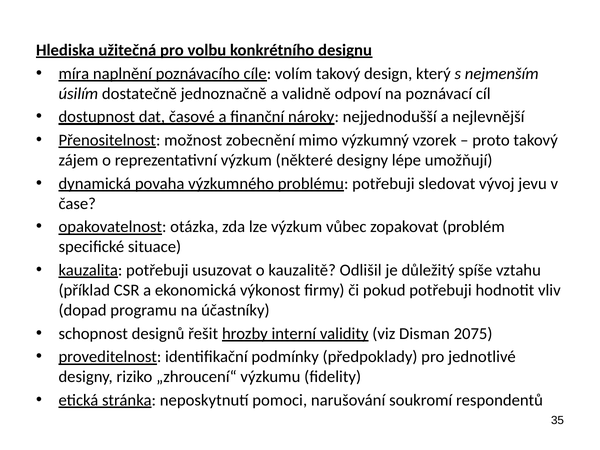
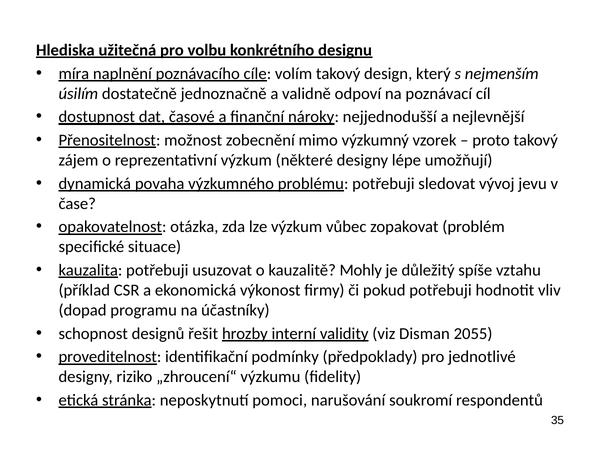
Odlišil: Odlišil -> Mohly
2075: 2075 -> 2055
